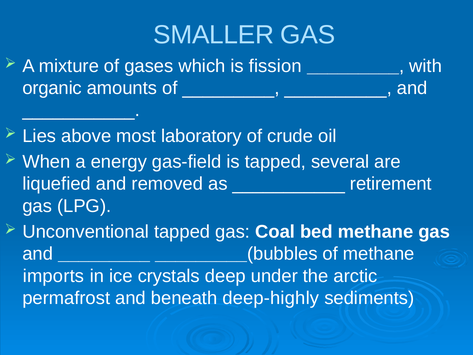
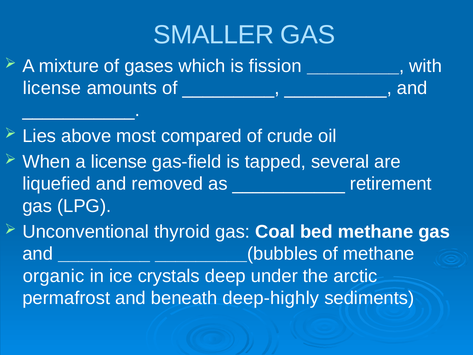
organic at (52, 88): organic -> license
laboratory: laboratory -> compared
a energy: energy -> license
Unconventional tapped: tapped -> thyroid
imports: imports -> organic
